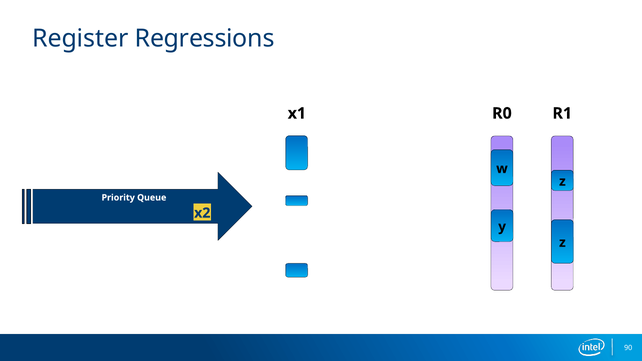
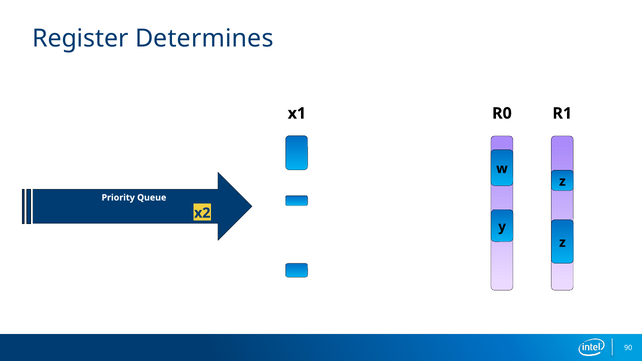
Regressions: Regressions -> Determines
